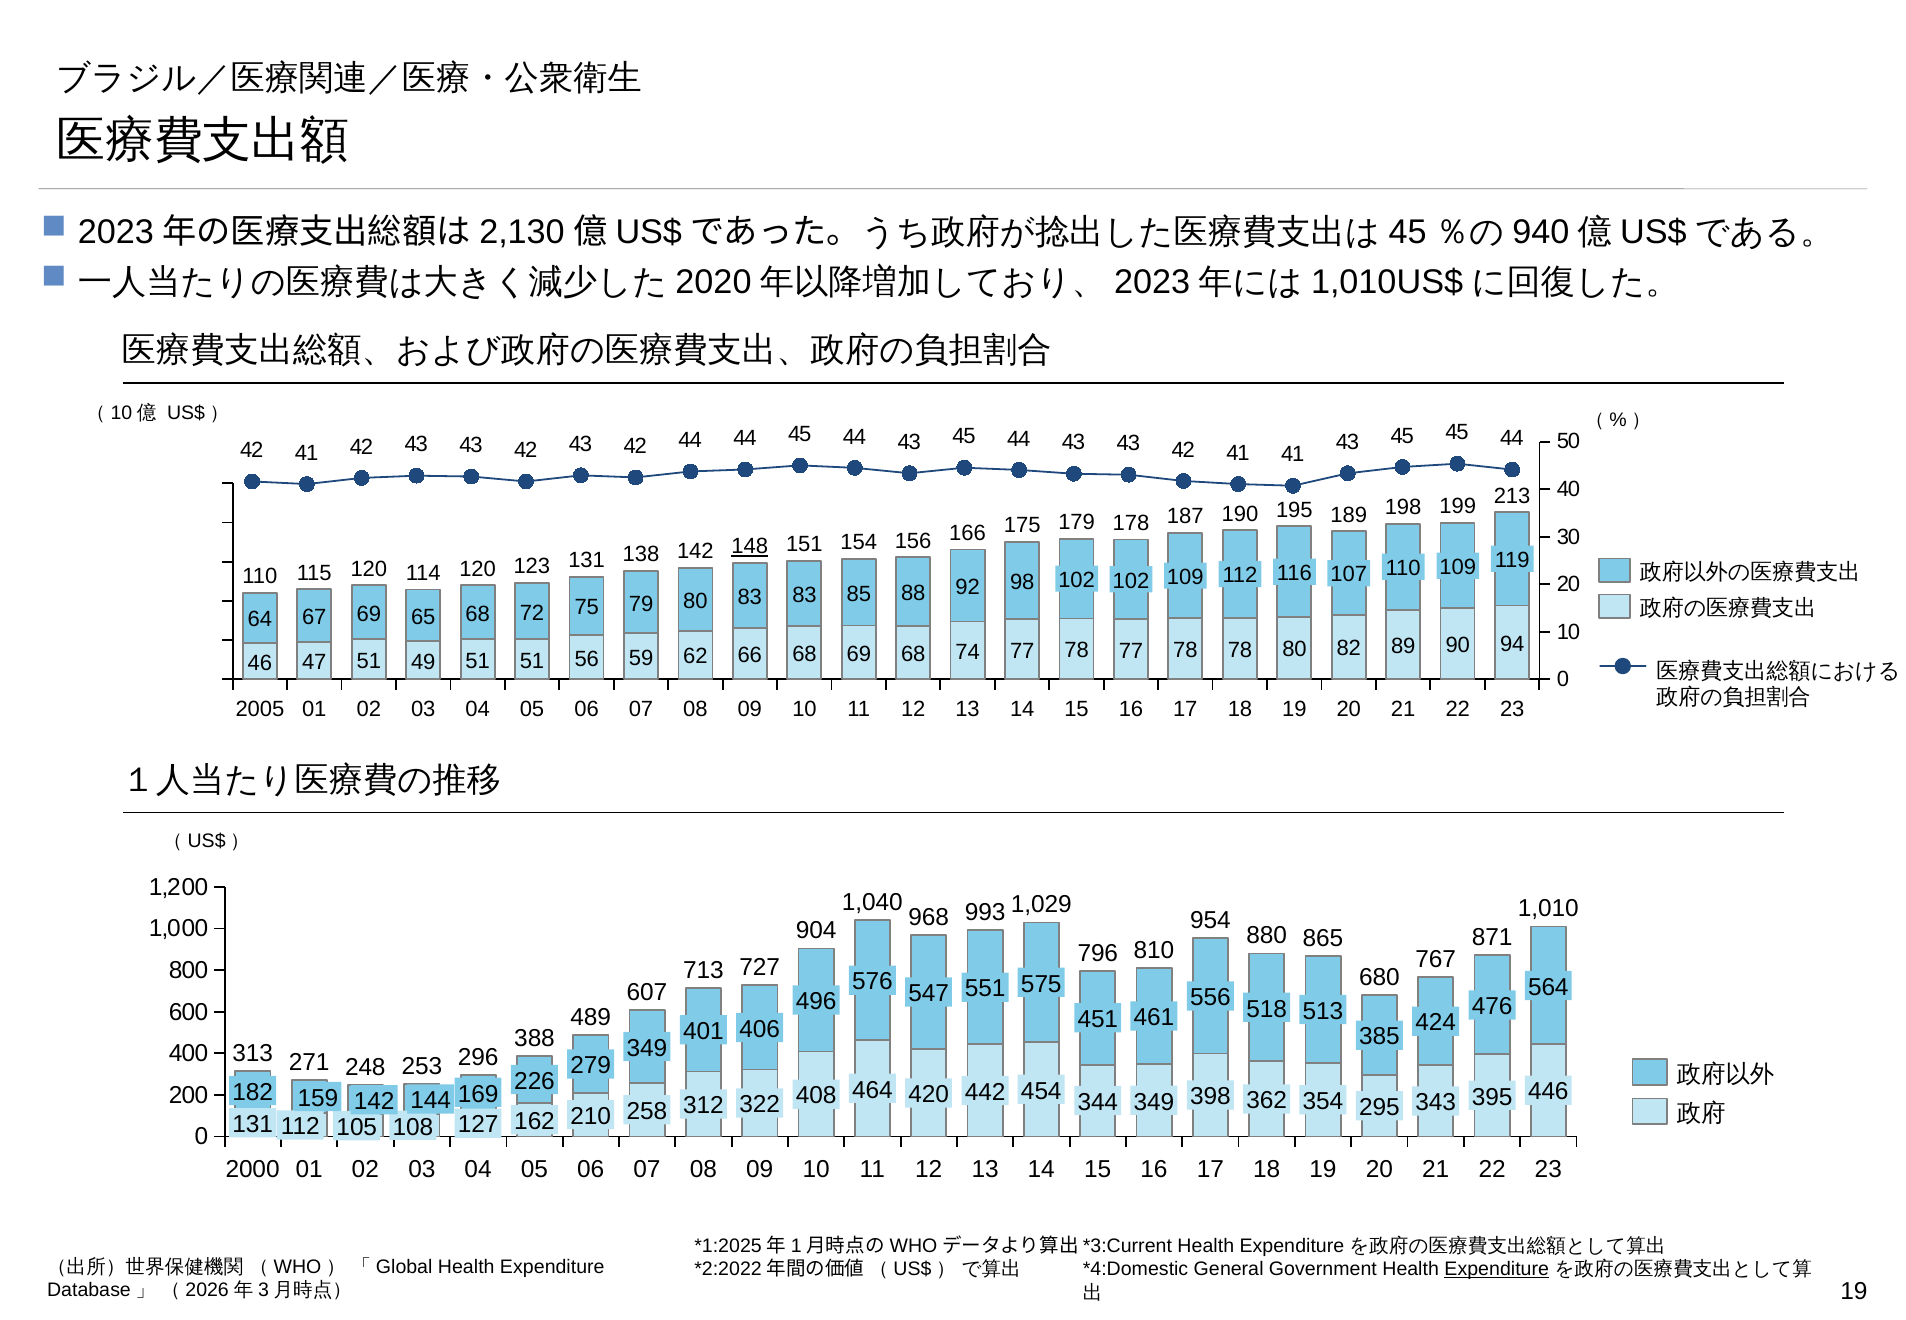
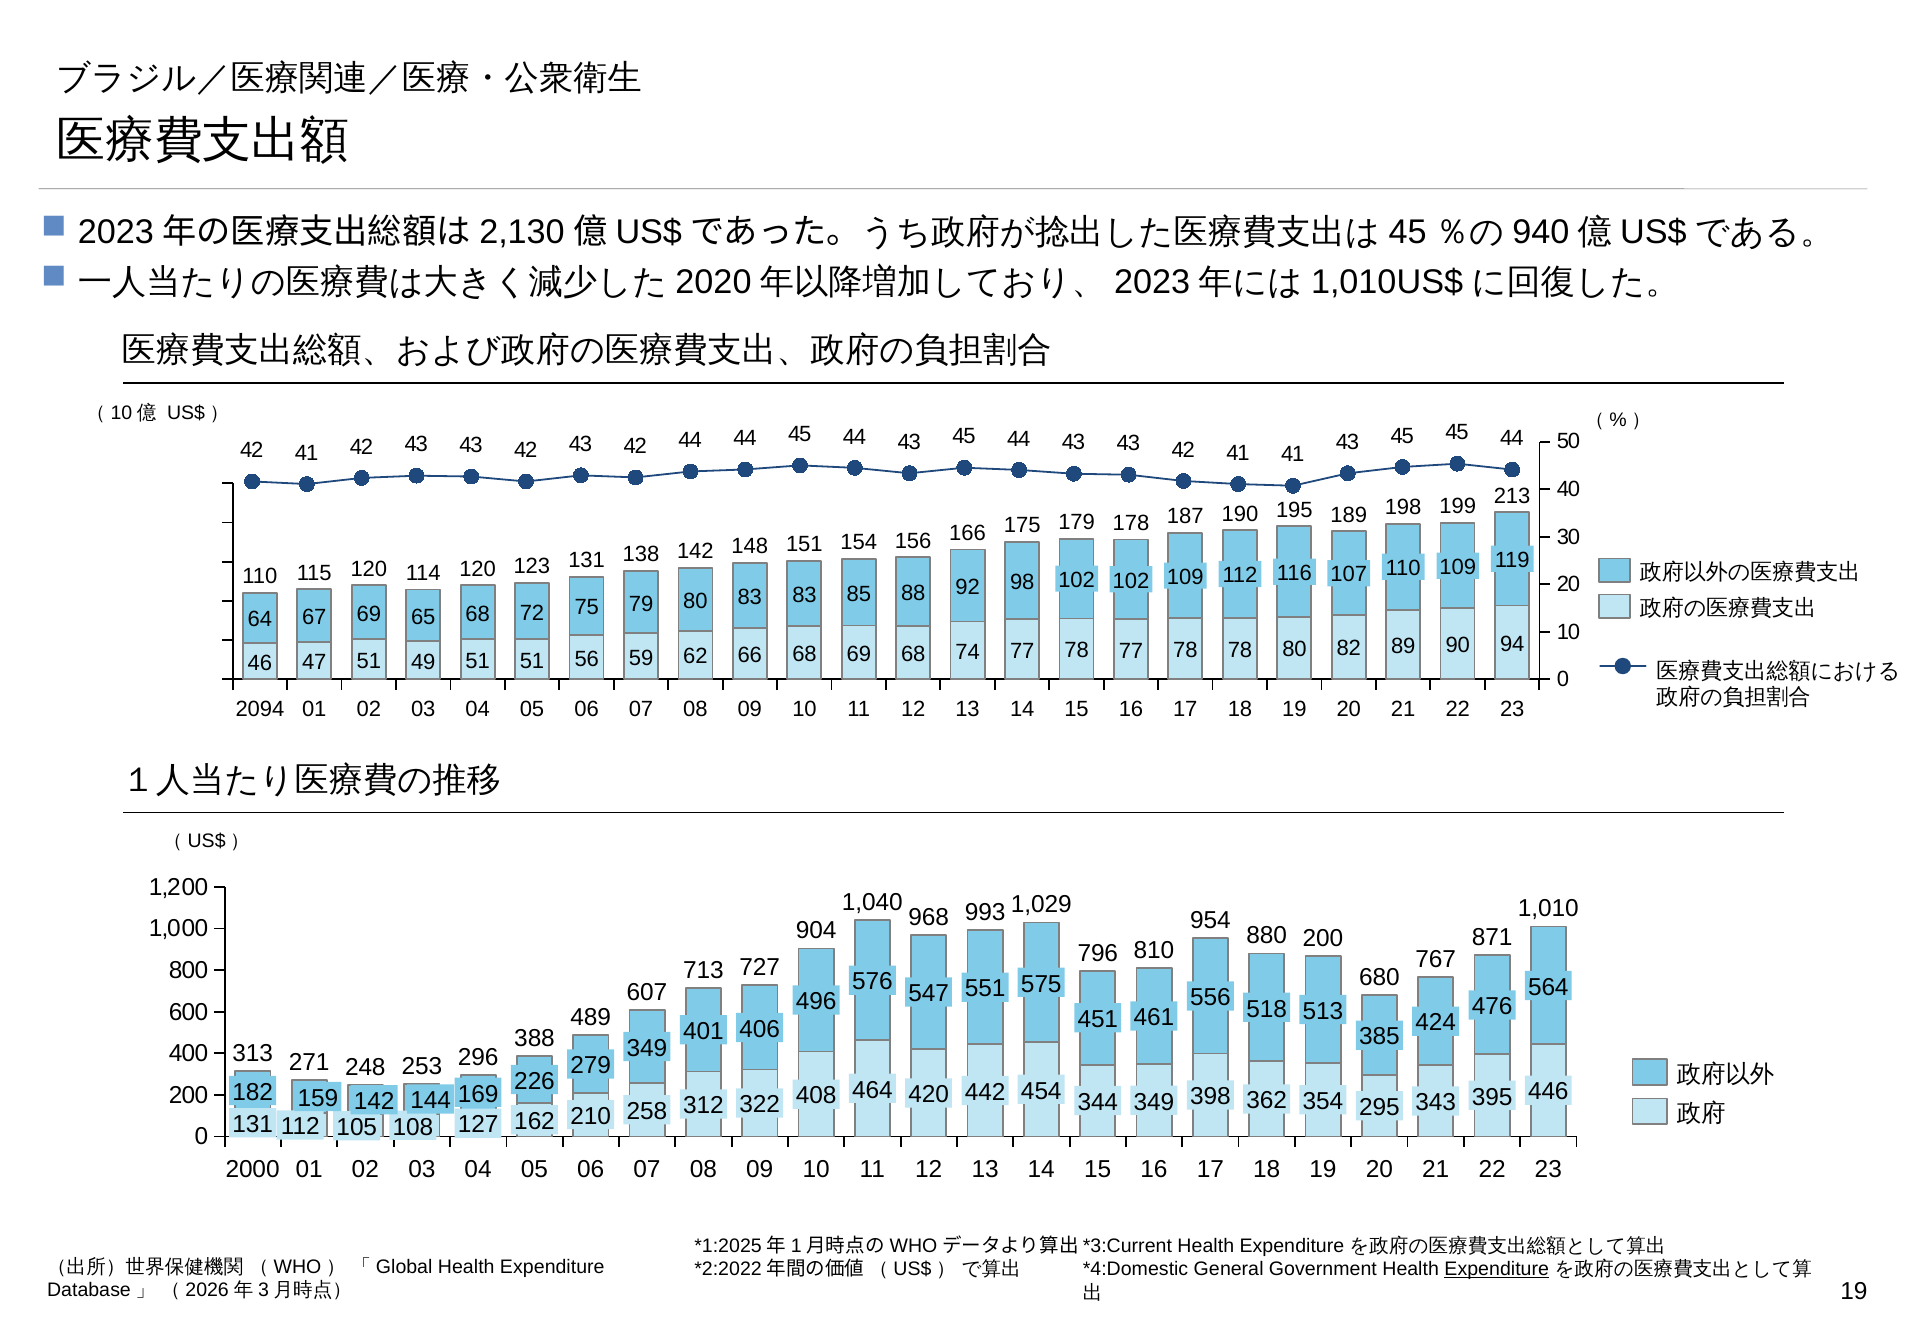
148 underline: present -> none
2005: 2005 -> 2094
880 865: 865 -> 200
